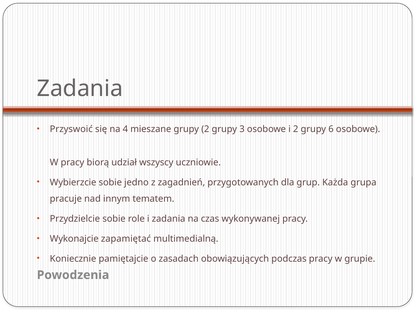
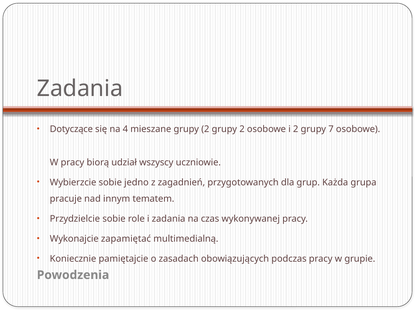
Przyswoić: Przyswoić -> Dotyczące
2 grupy 3: 3 -> 2
6: 6 -> 7
